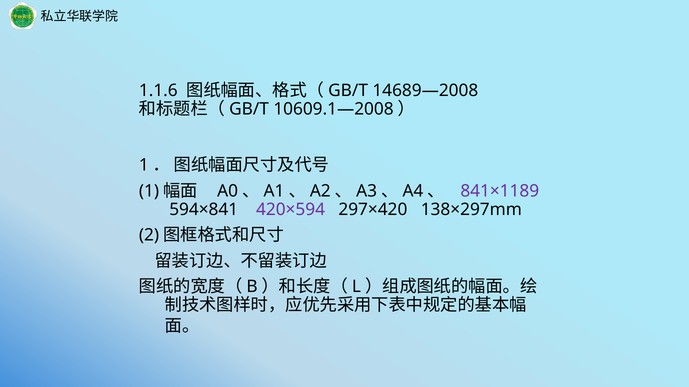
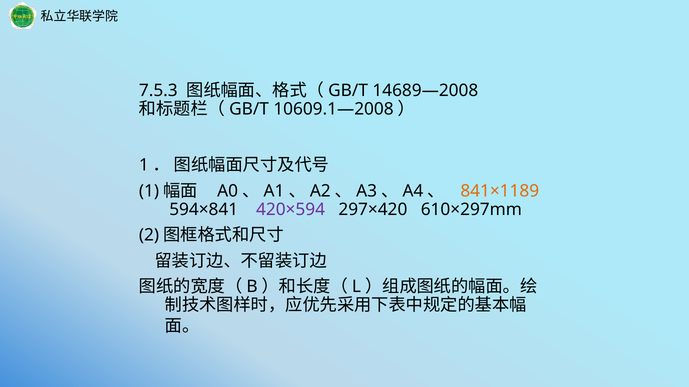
1.1.6: 1.1.6 -> 7.5.3
841×1189 colour: purple -> orange
138×297mm: 138×297mm -> 610×297mm
